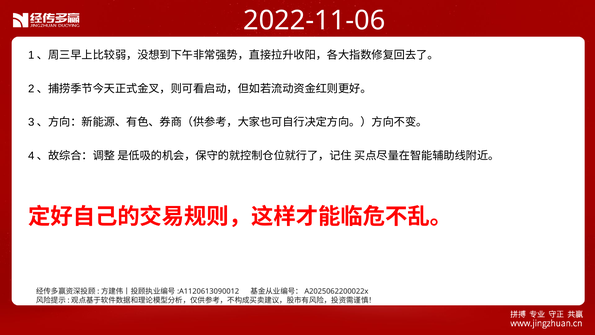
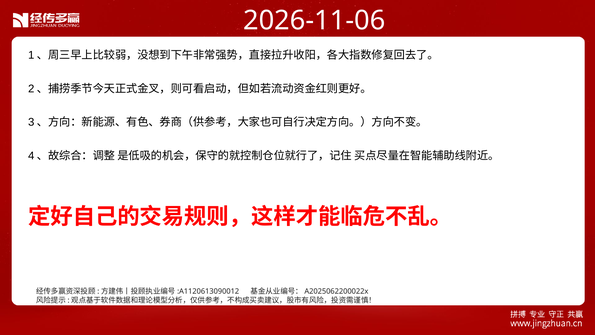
2022-11-06: 2022-11-06 -> 2026-11-06
